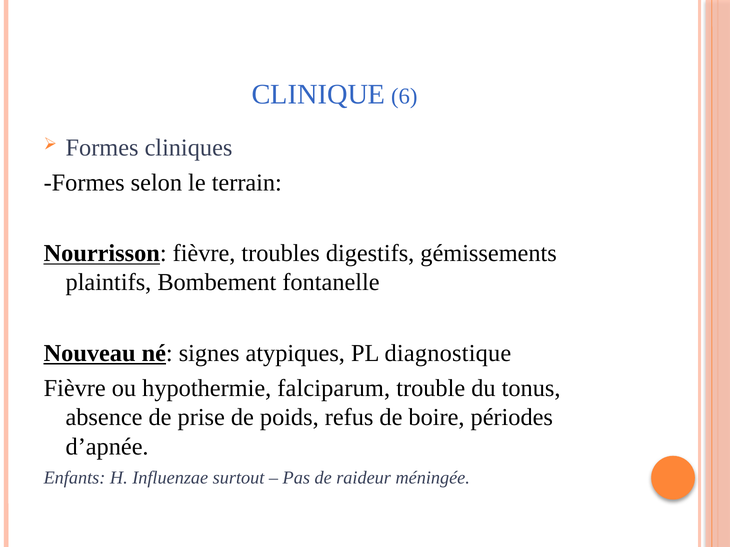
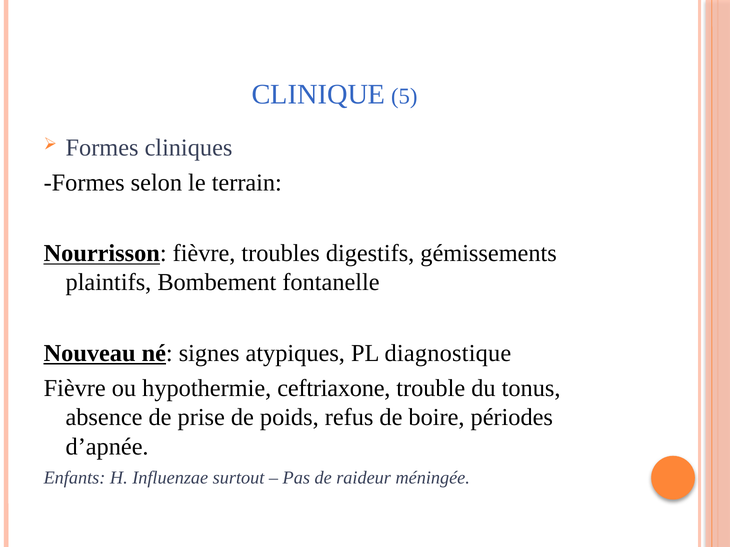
6: 6 -> 5
falciparum: falciparum -> ceftriaxone
